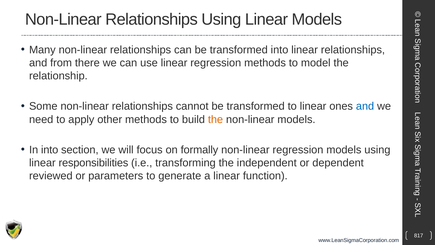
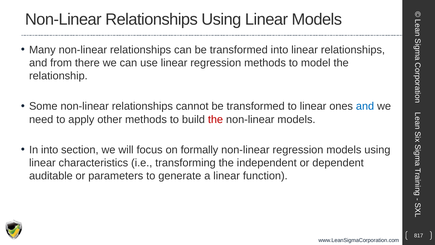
the at (215, 119) colour: orange -> red
responsibilities: responsibilities -> characteristics
reviewed: reviewed -> auditable
